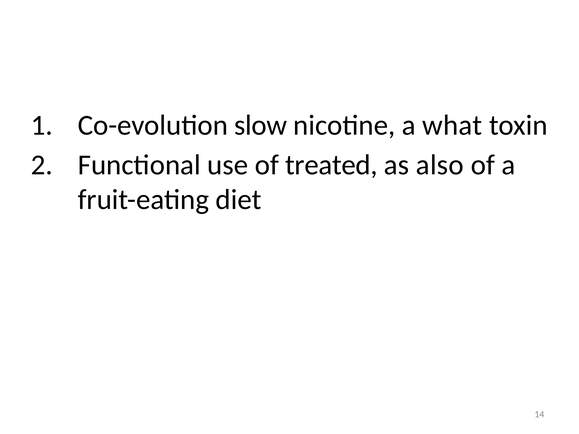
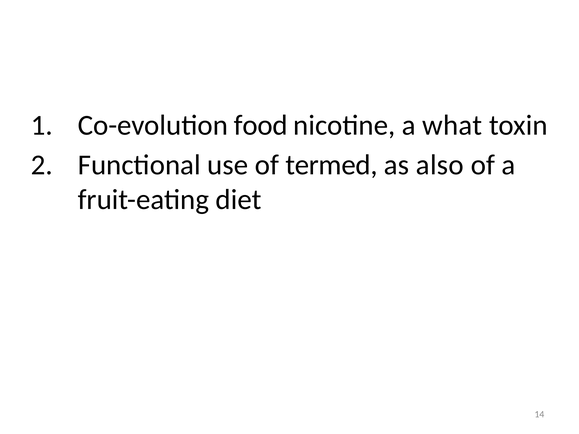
slow: slow -> food
treated: treated -> termed
